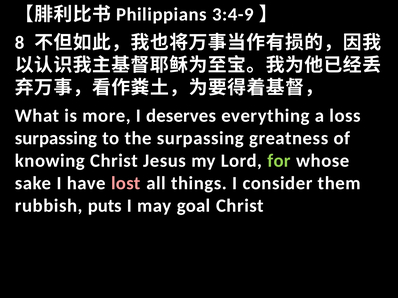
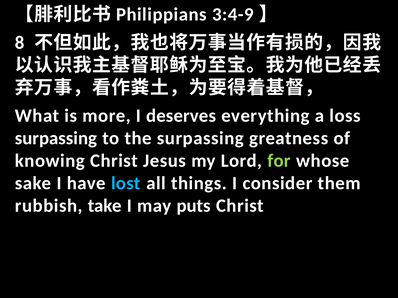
lost colour: pink -> light blue
puts: puts -> take
goal: goal -> puts
